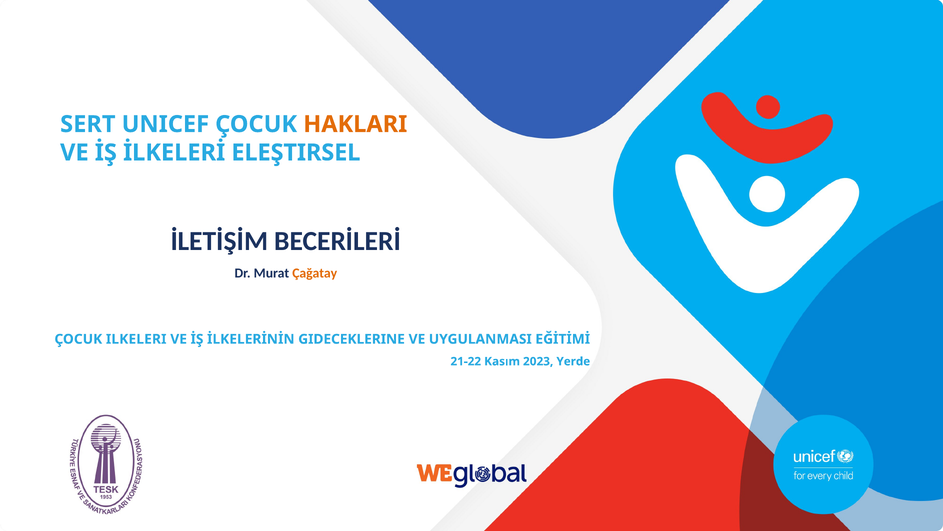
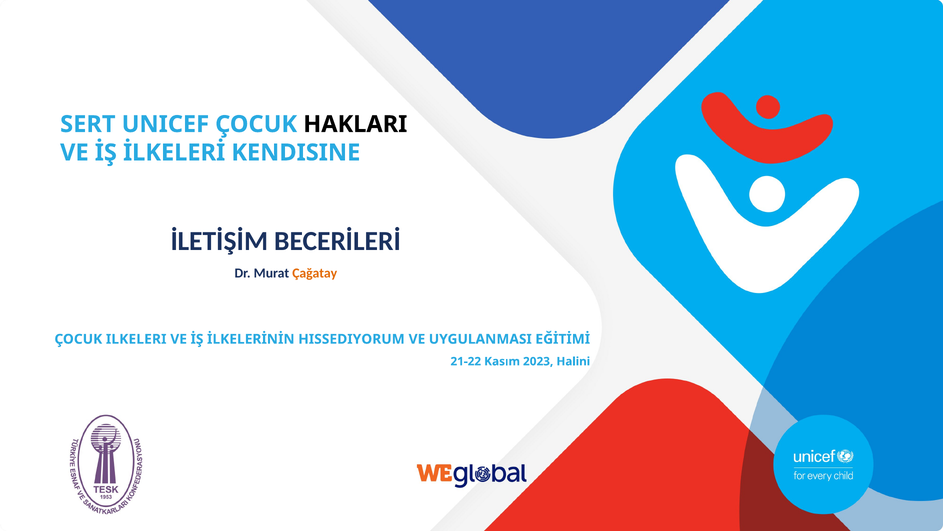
HAKLARI colour: orange -> black
ELEŞTIRSEL: ELEŞTIRSEL -> KENDISINE
GIDECEKLERINE: GIDECEKLERINE -> HISSEDIYORUM
Yerde: Yerde -> Halini
